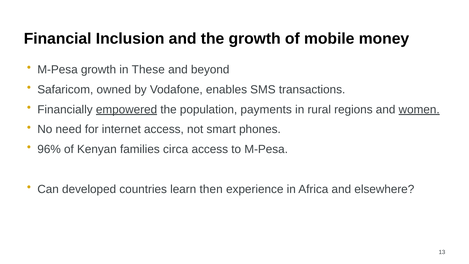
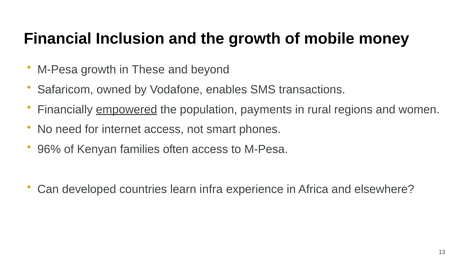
women underline: present -> none
circa: circa -> often
then: then -> infra
